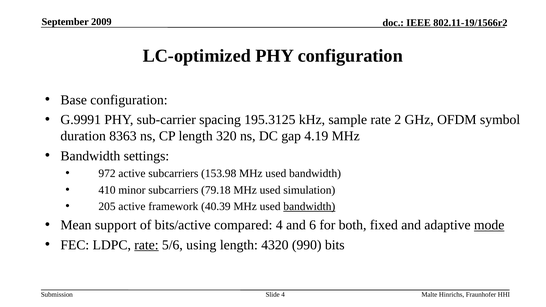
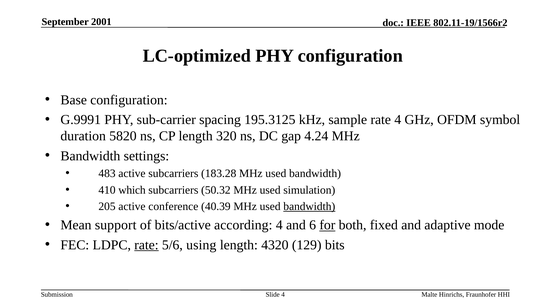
2009: 2009 -> 2001
rate 2: 2 -> 4
8363: 8363 -> 5820
4.19: 4.19 -> 4.24
972: 972 -> 483
153.98: 153.98 -> 183.28
minor: minor -> which
79.18: 79.18 -> 50.32
framework: framework -> conference
compared: compared -> according
for underline: none -> present
mode underline: present -> none
990: 990 -> 129
